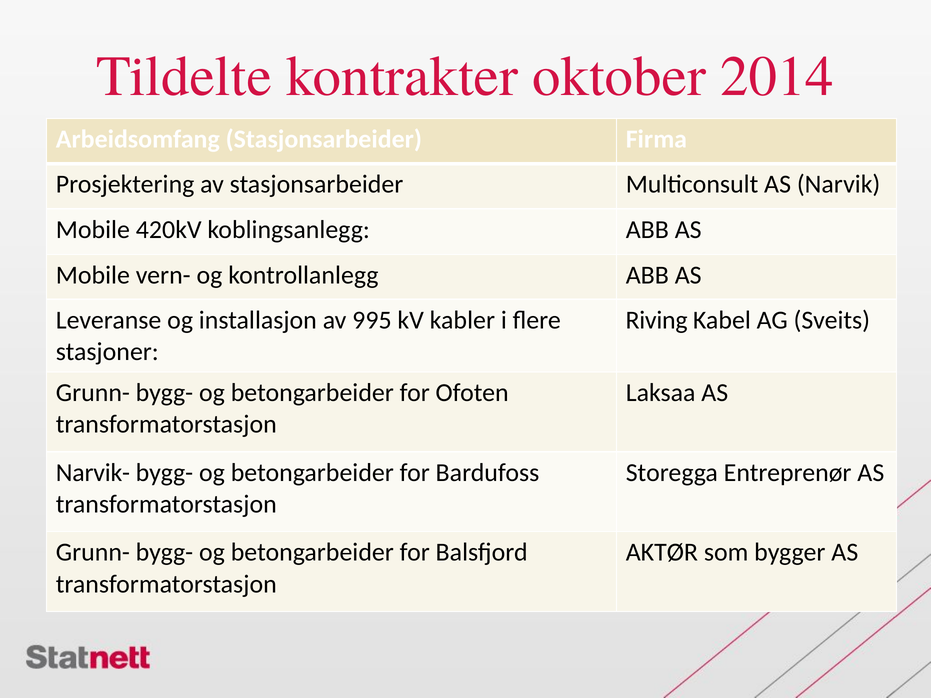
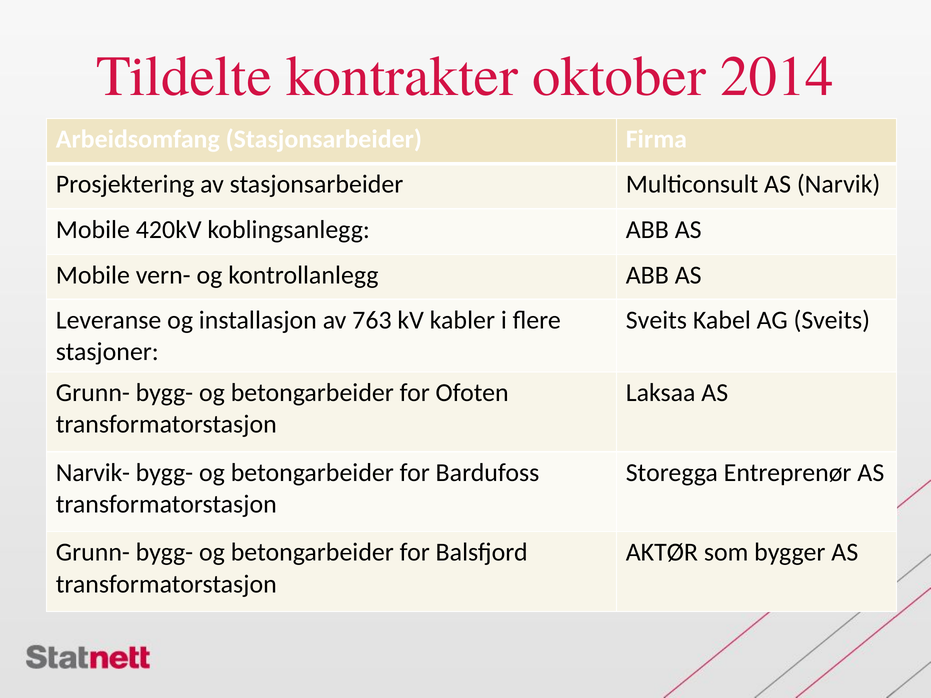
995: 995 -> 763
Riving at (657, 320): Riving -> Sveits
